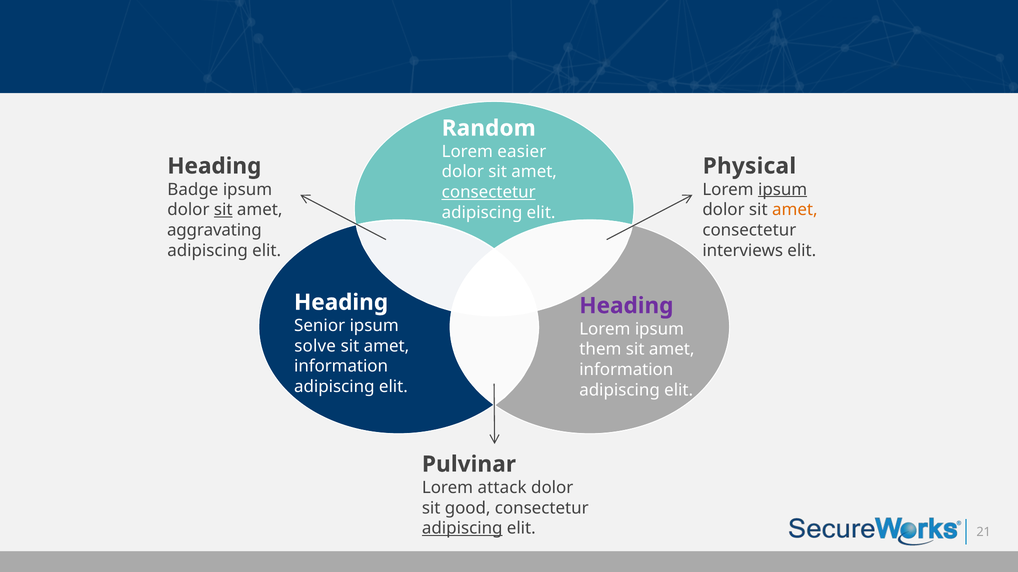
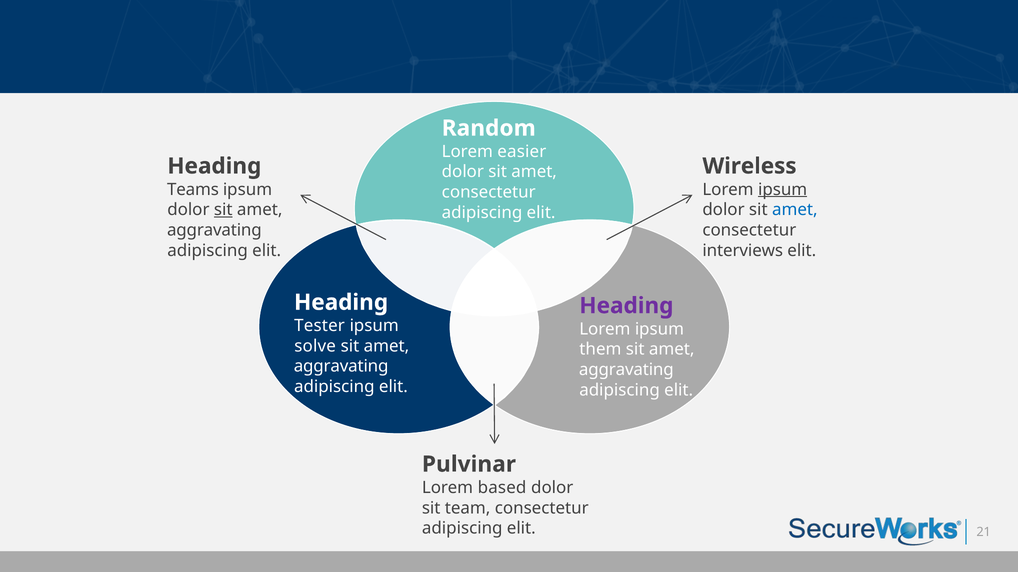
Physical: Physical -> Wireless
Badge: Badge -> Teams
consectetur at (489, 192) underline: present -> none
amet at (795, 210) colour: orange -> blue
Senior: Senior -> Tester
information at (341, 367): information -> aggravating
information at (626, 370): information -> aggravating
attack: attack -> based
good: good -> team
adipiscing at (462, 529) underline: present -> none
